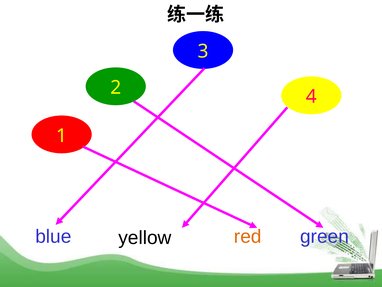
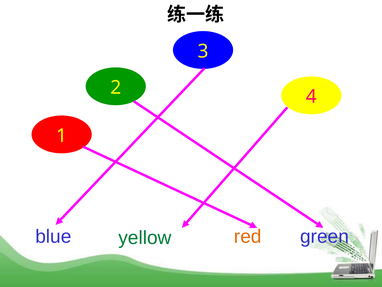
yellow colour: black -> green
